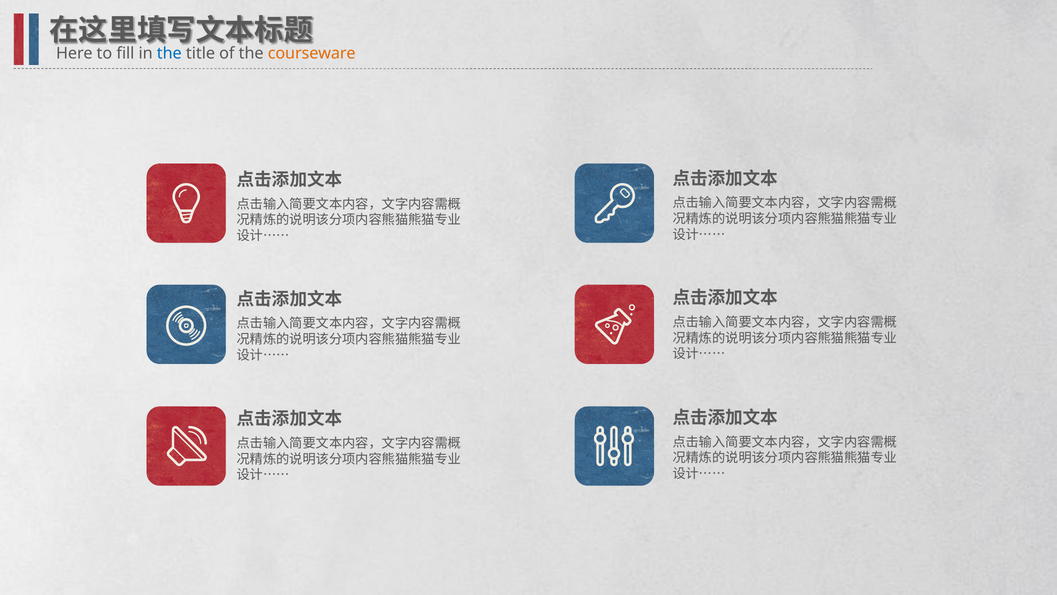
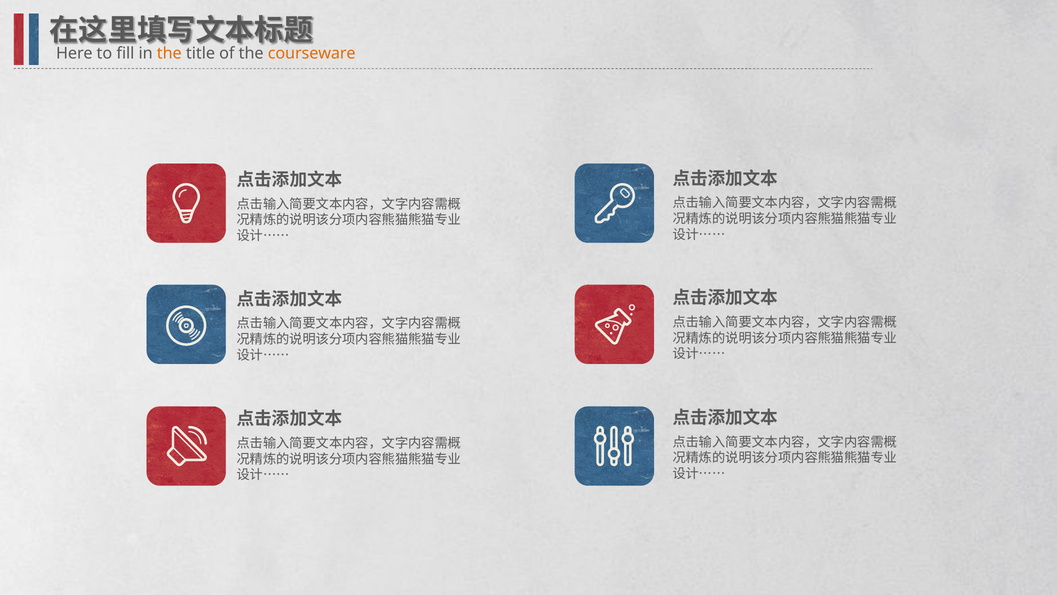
the at (169, 54) colour: blue -> orange
